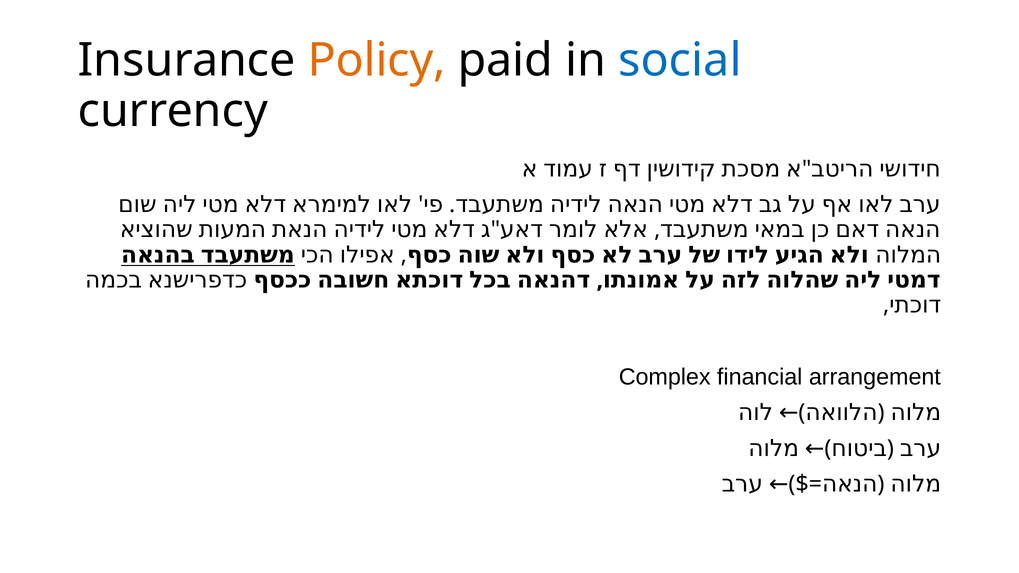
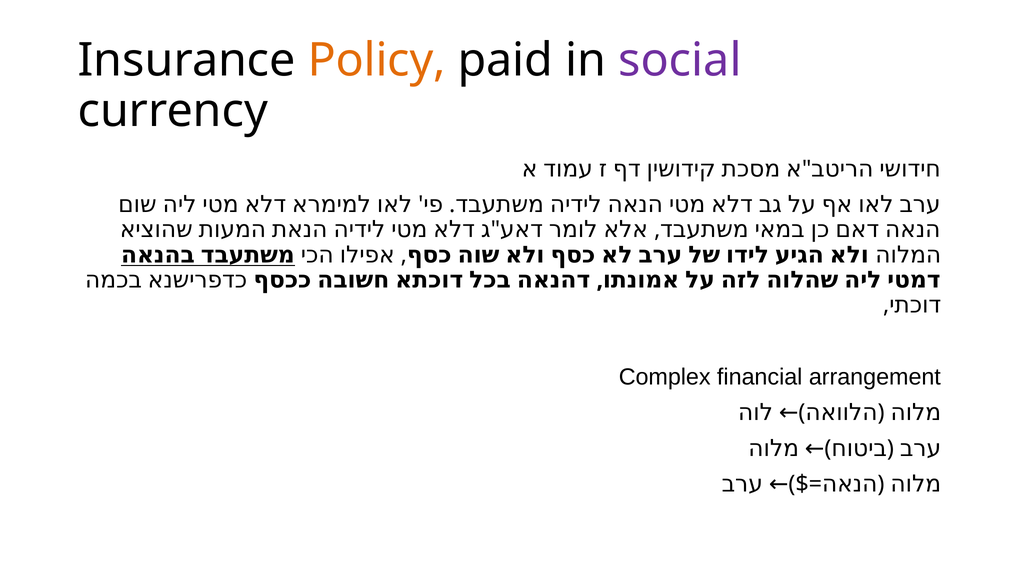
social colour: blue -> purple
